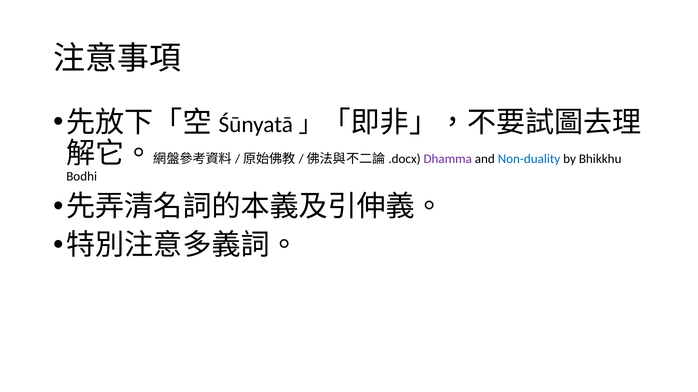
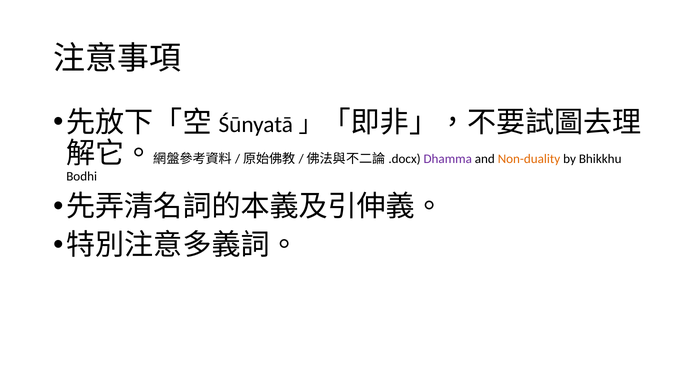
Non-duality colour: blue -> orange
